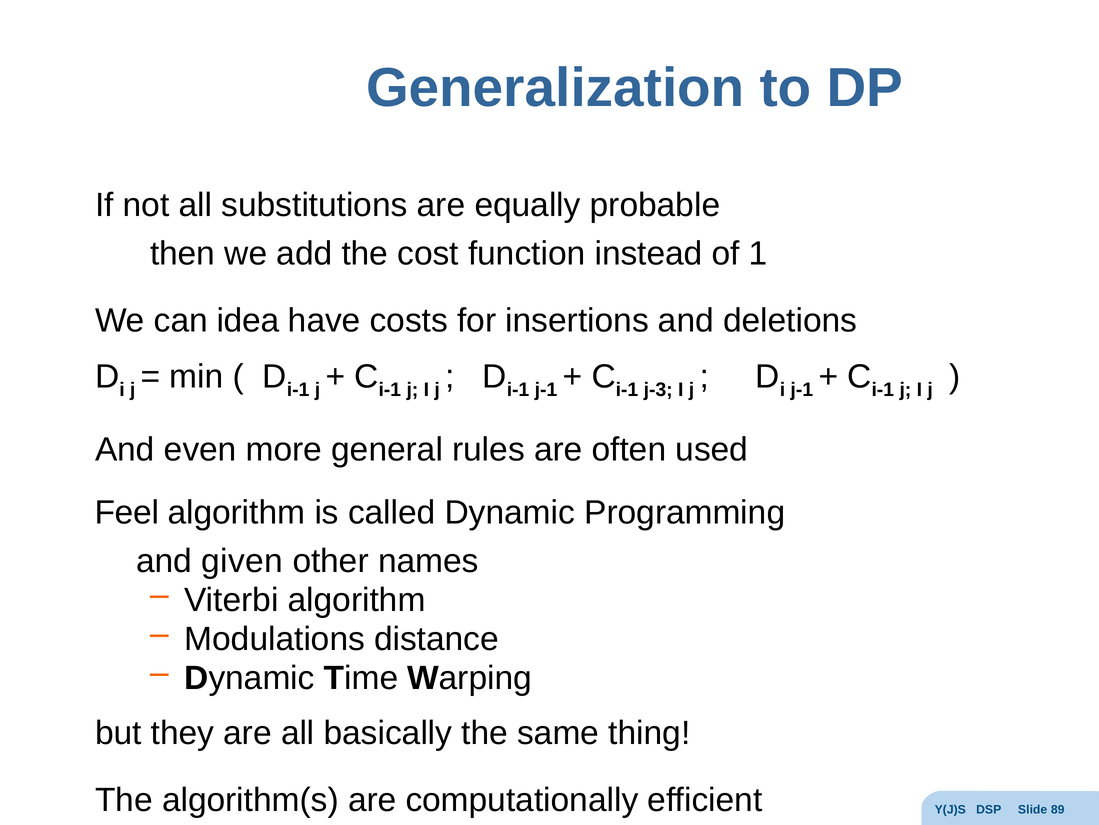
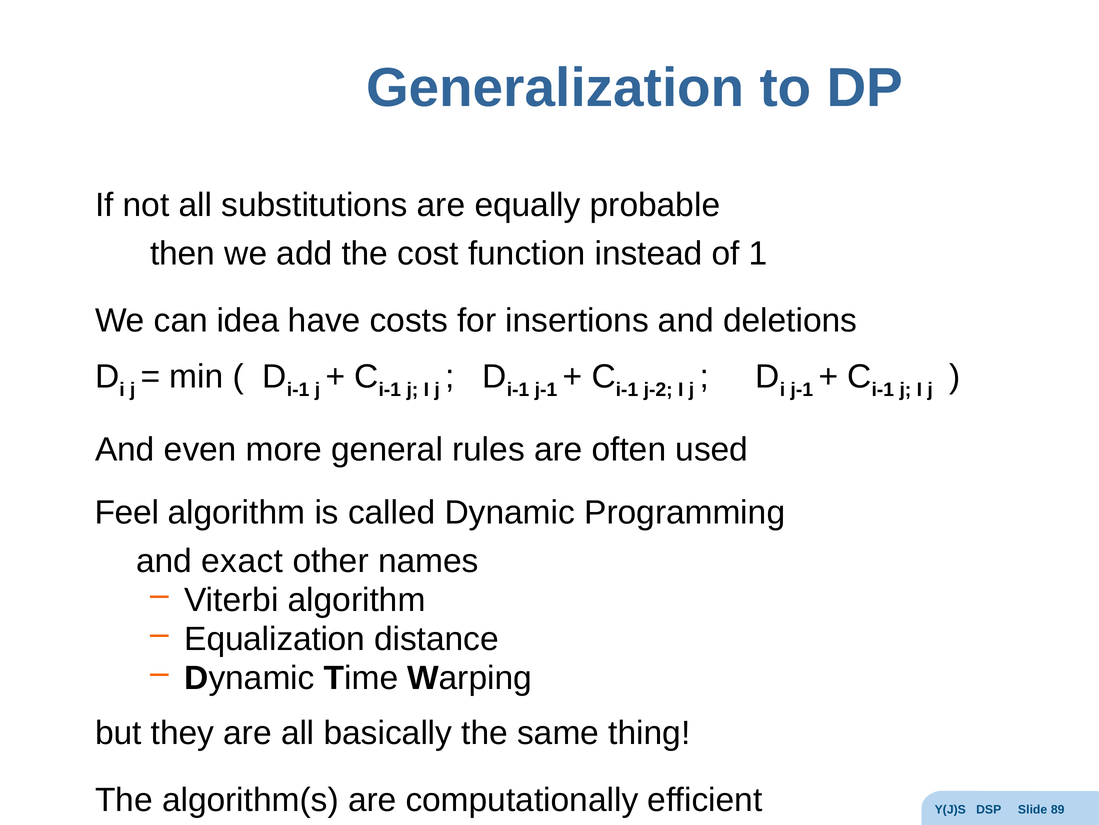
j-3: j-3 -> j-2
given: given -> exact
Modulations: Modulations -> Equalization
